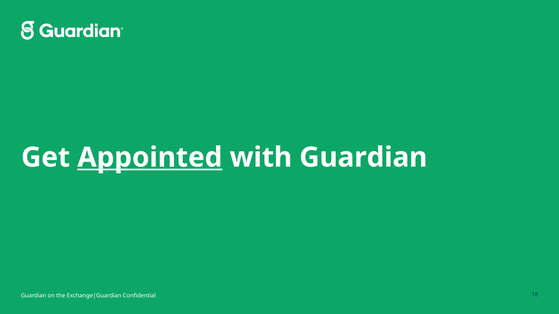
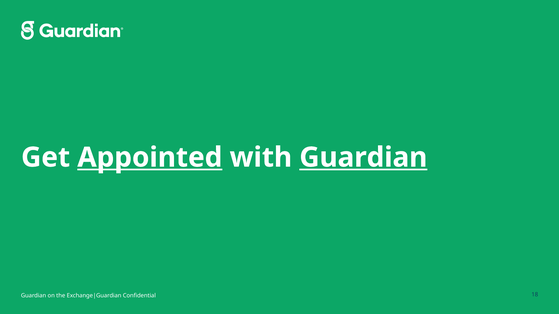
Guardian at (363, 158) underline: none -> present
